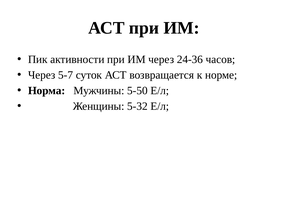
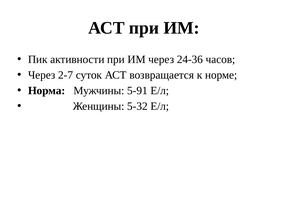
5-7: 5-7 -> 2-7
5-50: 5-50 -> 5-91
